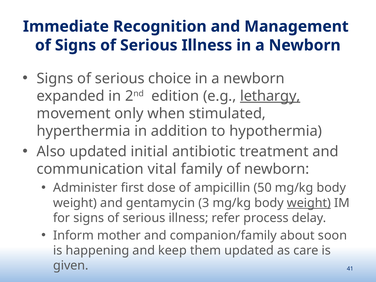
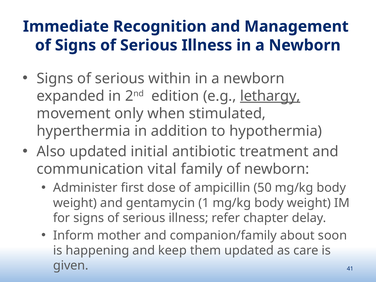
choice: choice -> within
3: 3 -> 1
weight at (309, 203) underline: present -> none
process: process -> chapter
